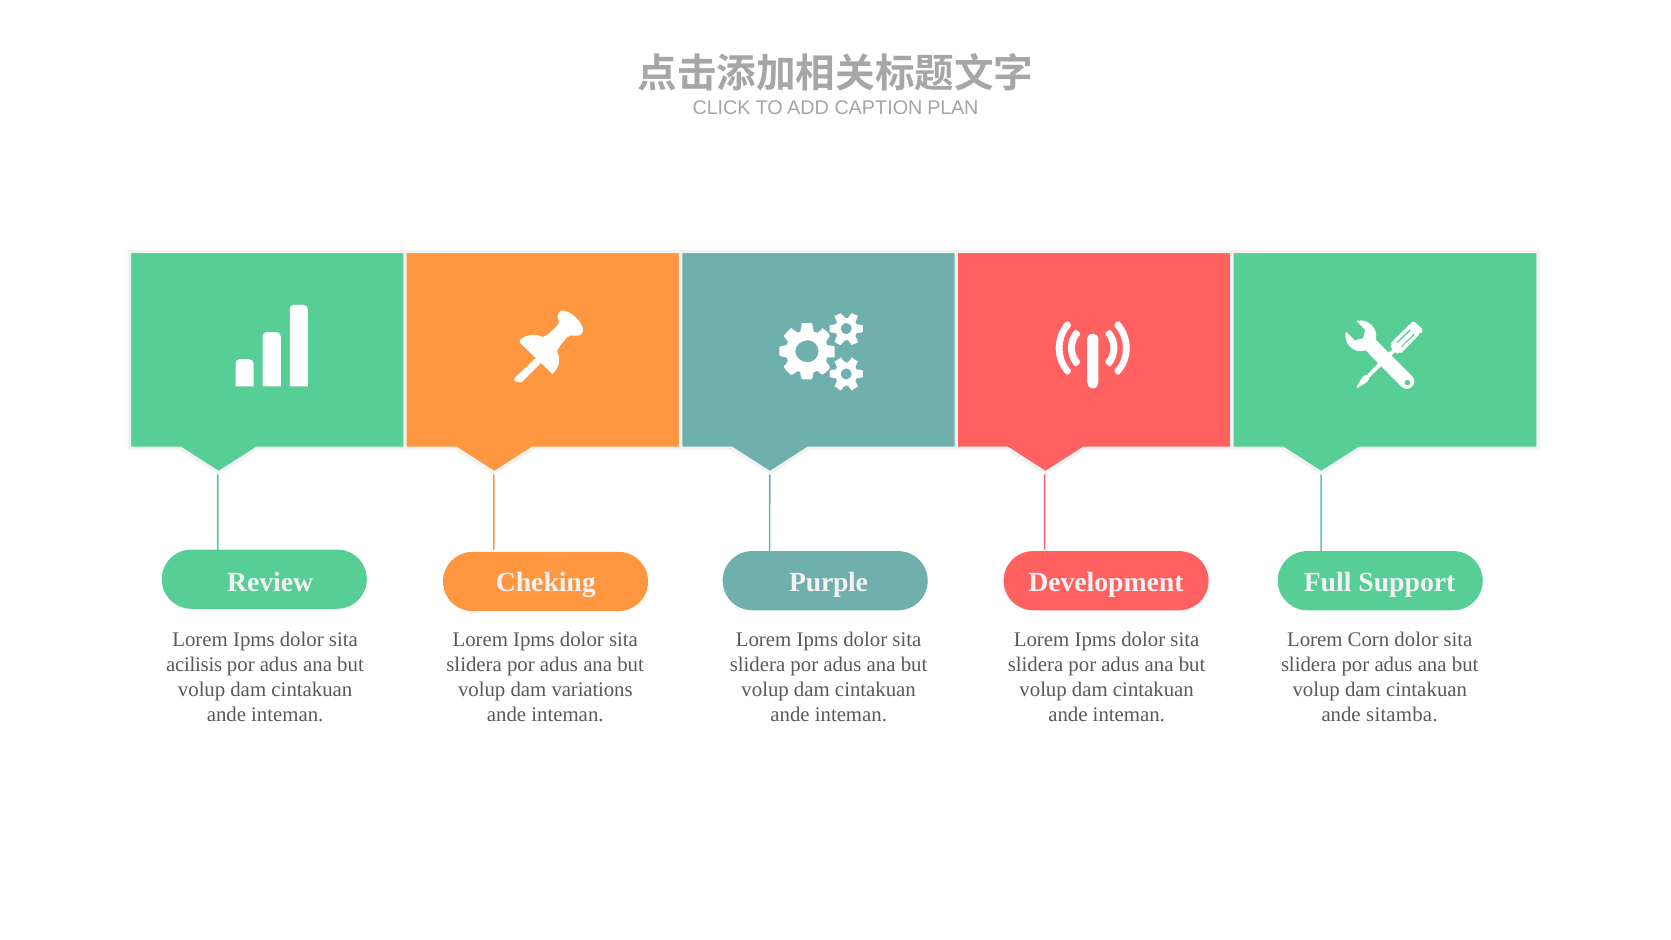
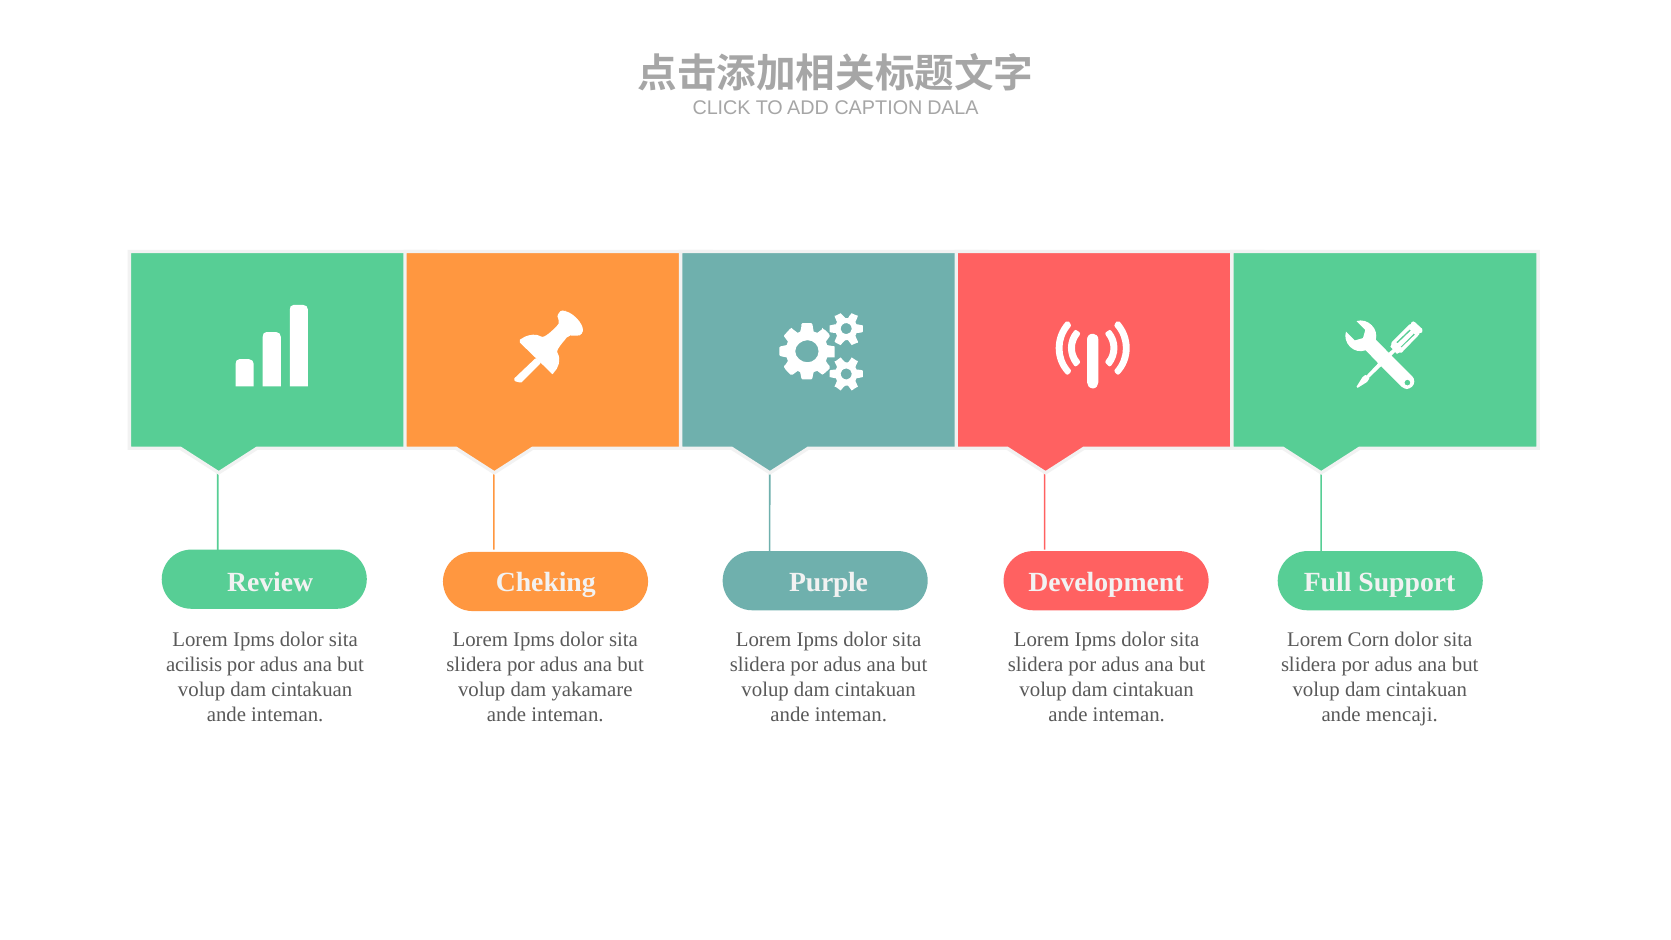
PLAN: PLAN -> DALA
variations: variations -> yakamare
sitamba: sitamba -> mencaji
